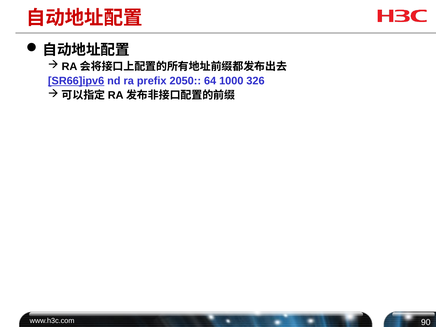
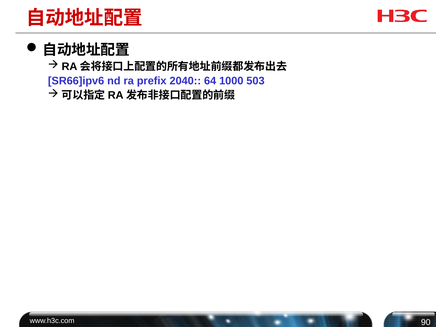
SR66]ipv6 underline: present -> none
2050: 2050 -> 2040
326: 326 -> 503
